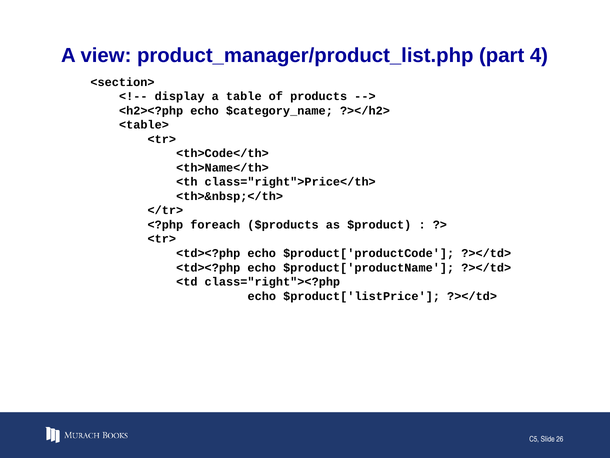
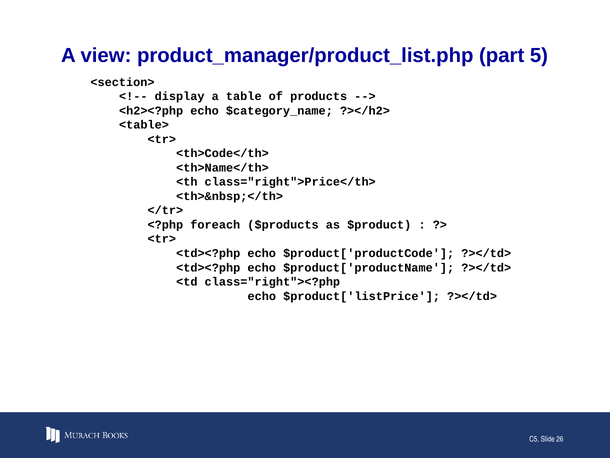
4: 4 -> 5
